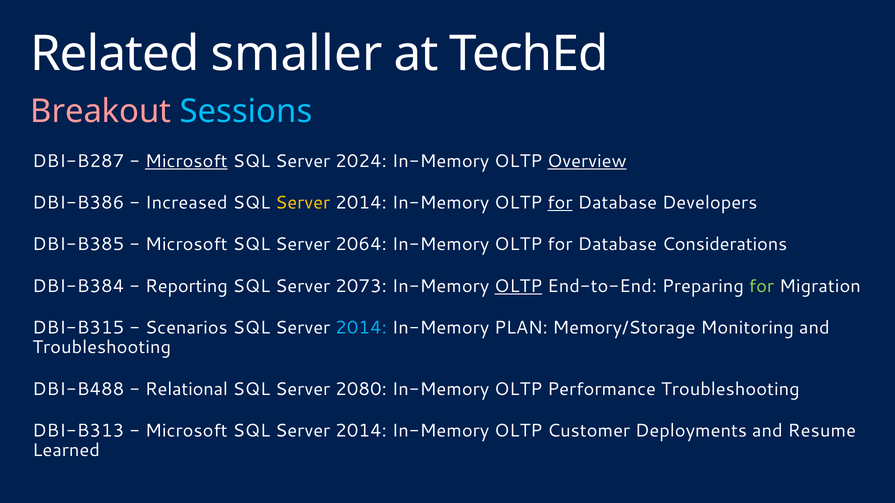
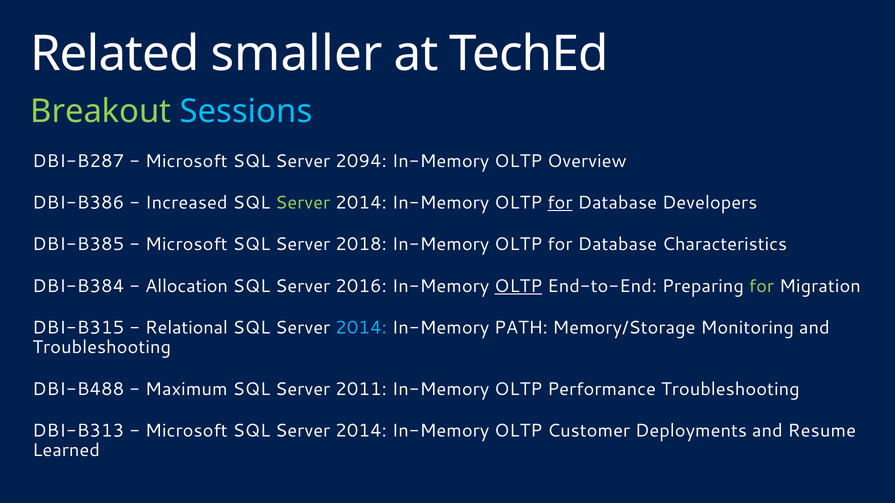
Breakout colour: pink -> light green
Microsoft at (186, 161) underline: present -> none
2024: 2024 -> 2094
Overview underline: present -> none
Server at (303, 203) colour: yellow -> light green
2064: 2064 -> 2018
Considerations: Considerations -> Characteristics
Reporting: Reporting -> Allocation
2073: 2073 -> 2016
Scenarios: Scenarios -> Relational
PLAN: PLAN -> PATH
Relational: Relational -> Maximum
2080: 2080 -> 2011
